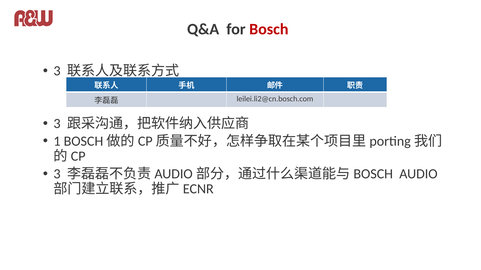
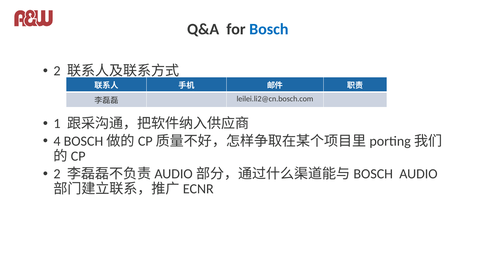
Bosch colour: red -> blue
3 at (57, 71): 3 -> 2
3 at (57, 124): 3 -> 1
1: 1 -> 4
3 at (57, 174): 3 -> 2
